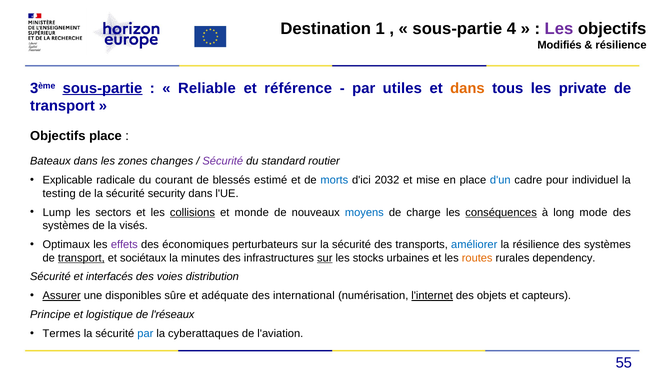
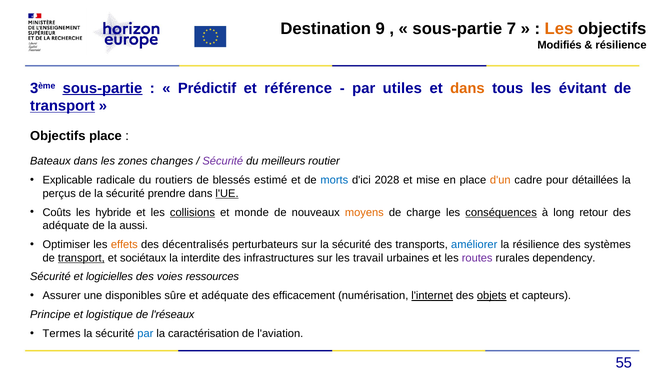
1: 1 -> 9
4: 4 -> 7
Les at (559, 29) colour: purple -> orange
Reliable: Reliable -> Prédictif
private: private -> évitant
transport at (62, 106) underline: none -> present
standard: standard -> meilleurs
courant: courant -> routiers
2032: 2032 -> 2028
d'un colour: blue -> orange
individuel: individuel -> détaillées
testing: testing -> perçus
security: security -> prendre
l'UE underline: none -> present
Lump: Lump -> Coûts
sectors: sectors -> hybride
moyens colour: blue -> orange
mode: mode -> retour
systèmes at (66, 225): systèmes -> adéquate
visés: visés -> aussi
Optimaux: Optimaux -> Optimiser
effets colour: purple -> orange
économiques: économiques -> décentralisés
minutes: minutes -> interdite
sur at (325, 258) underline: present -> none
stocks: stocks -> travail
routes colour: orange -> purple
interfacés: interfacés -> logicielles
distribution: distribution -> ressources
Assurer underline: present -> none
international: international -> efficacement
objets underline: none -> present
cyberattaques: cyberattaques -> caractérisation
